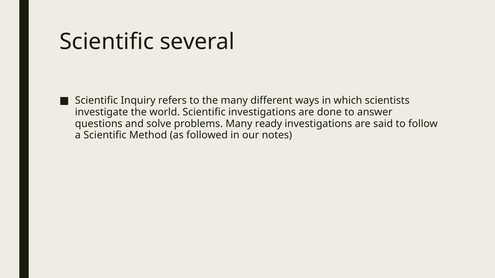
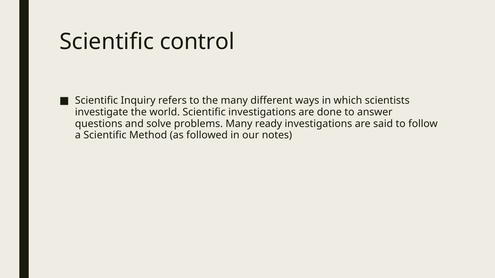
several: several -> control
